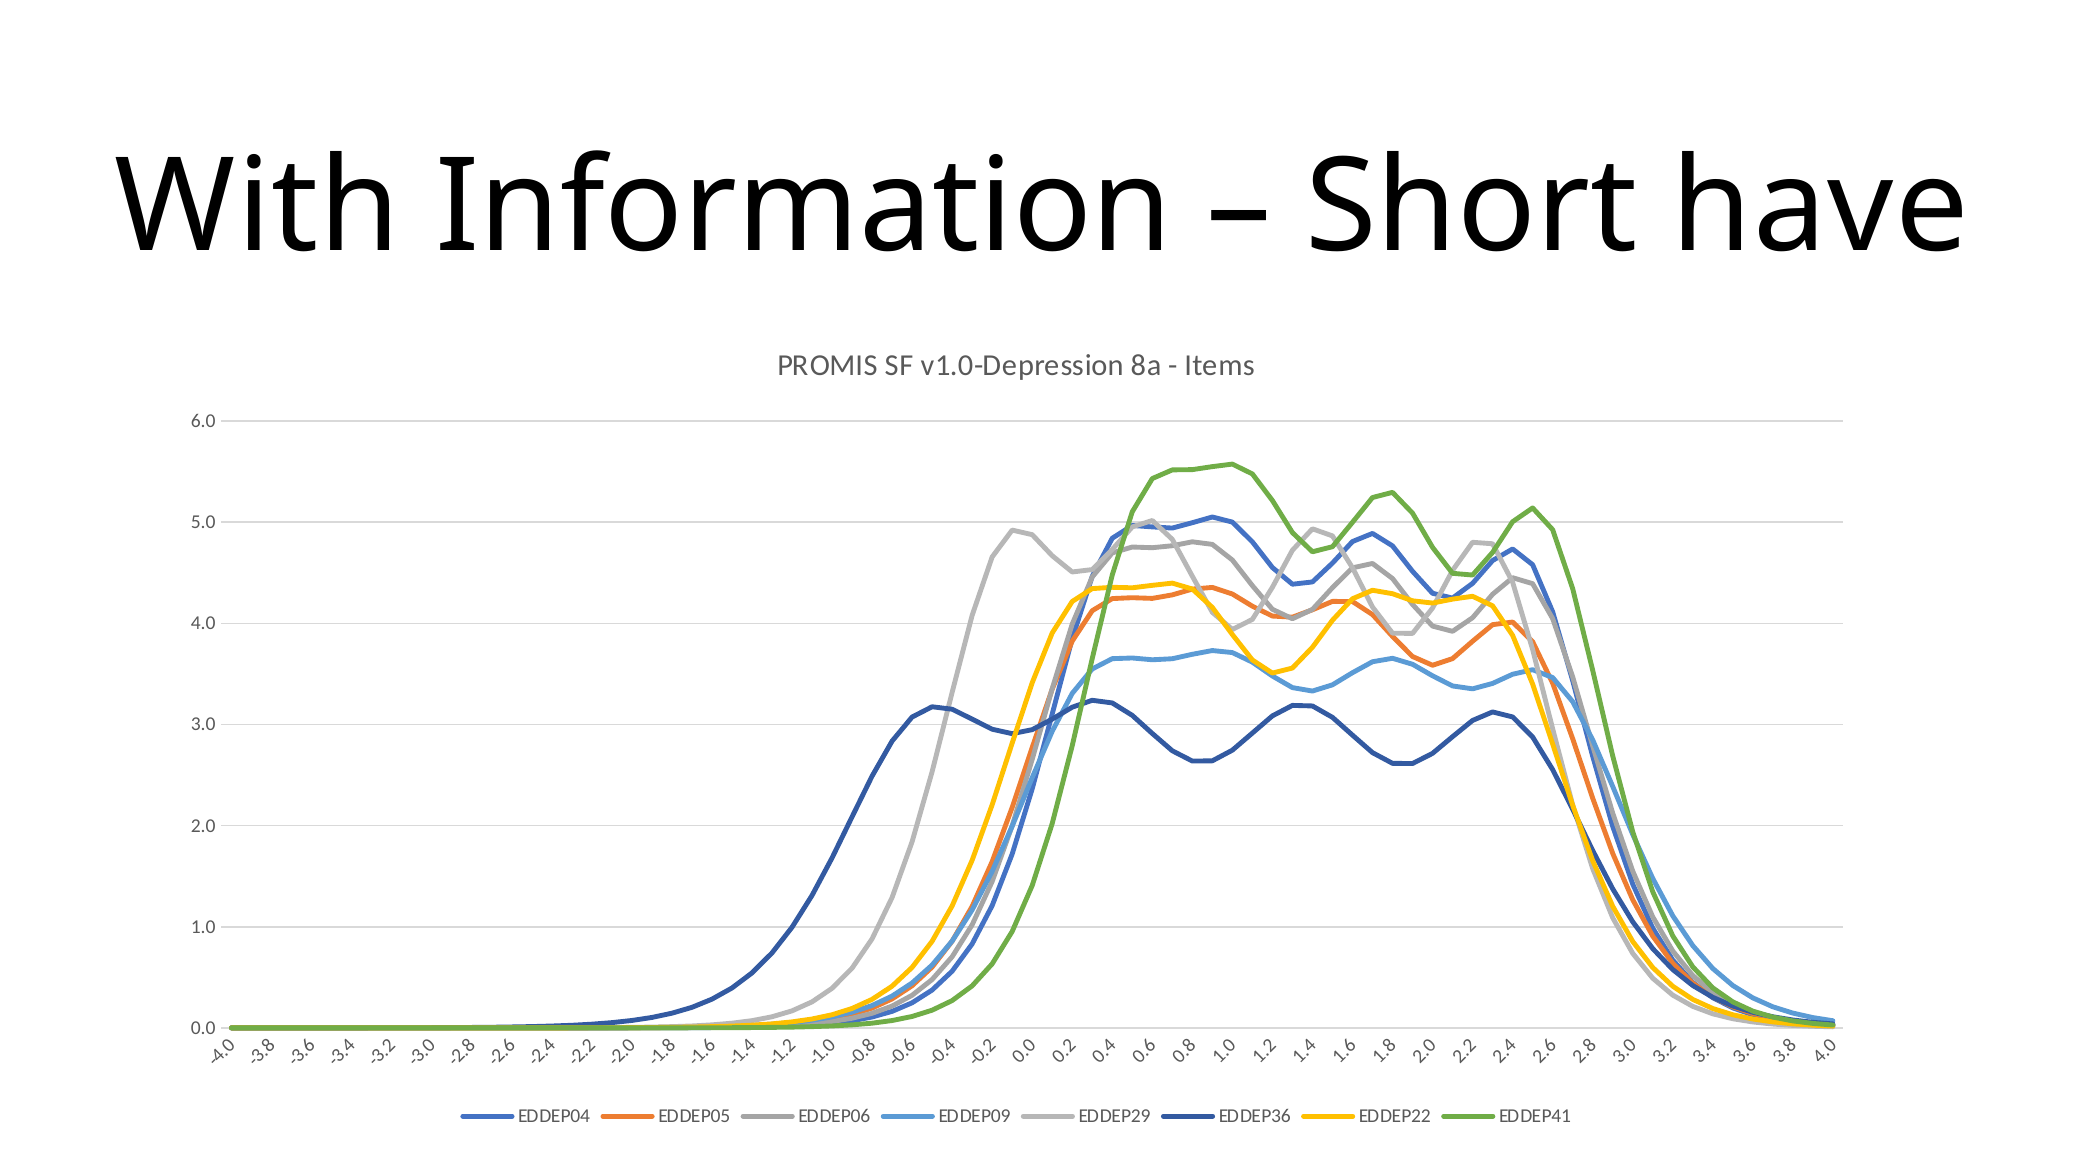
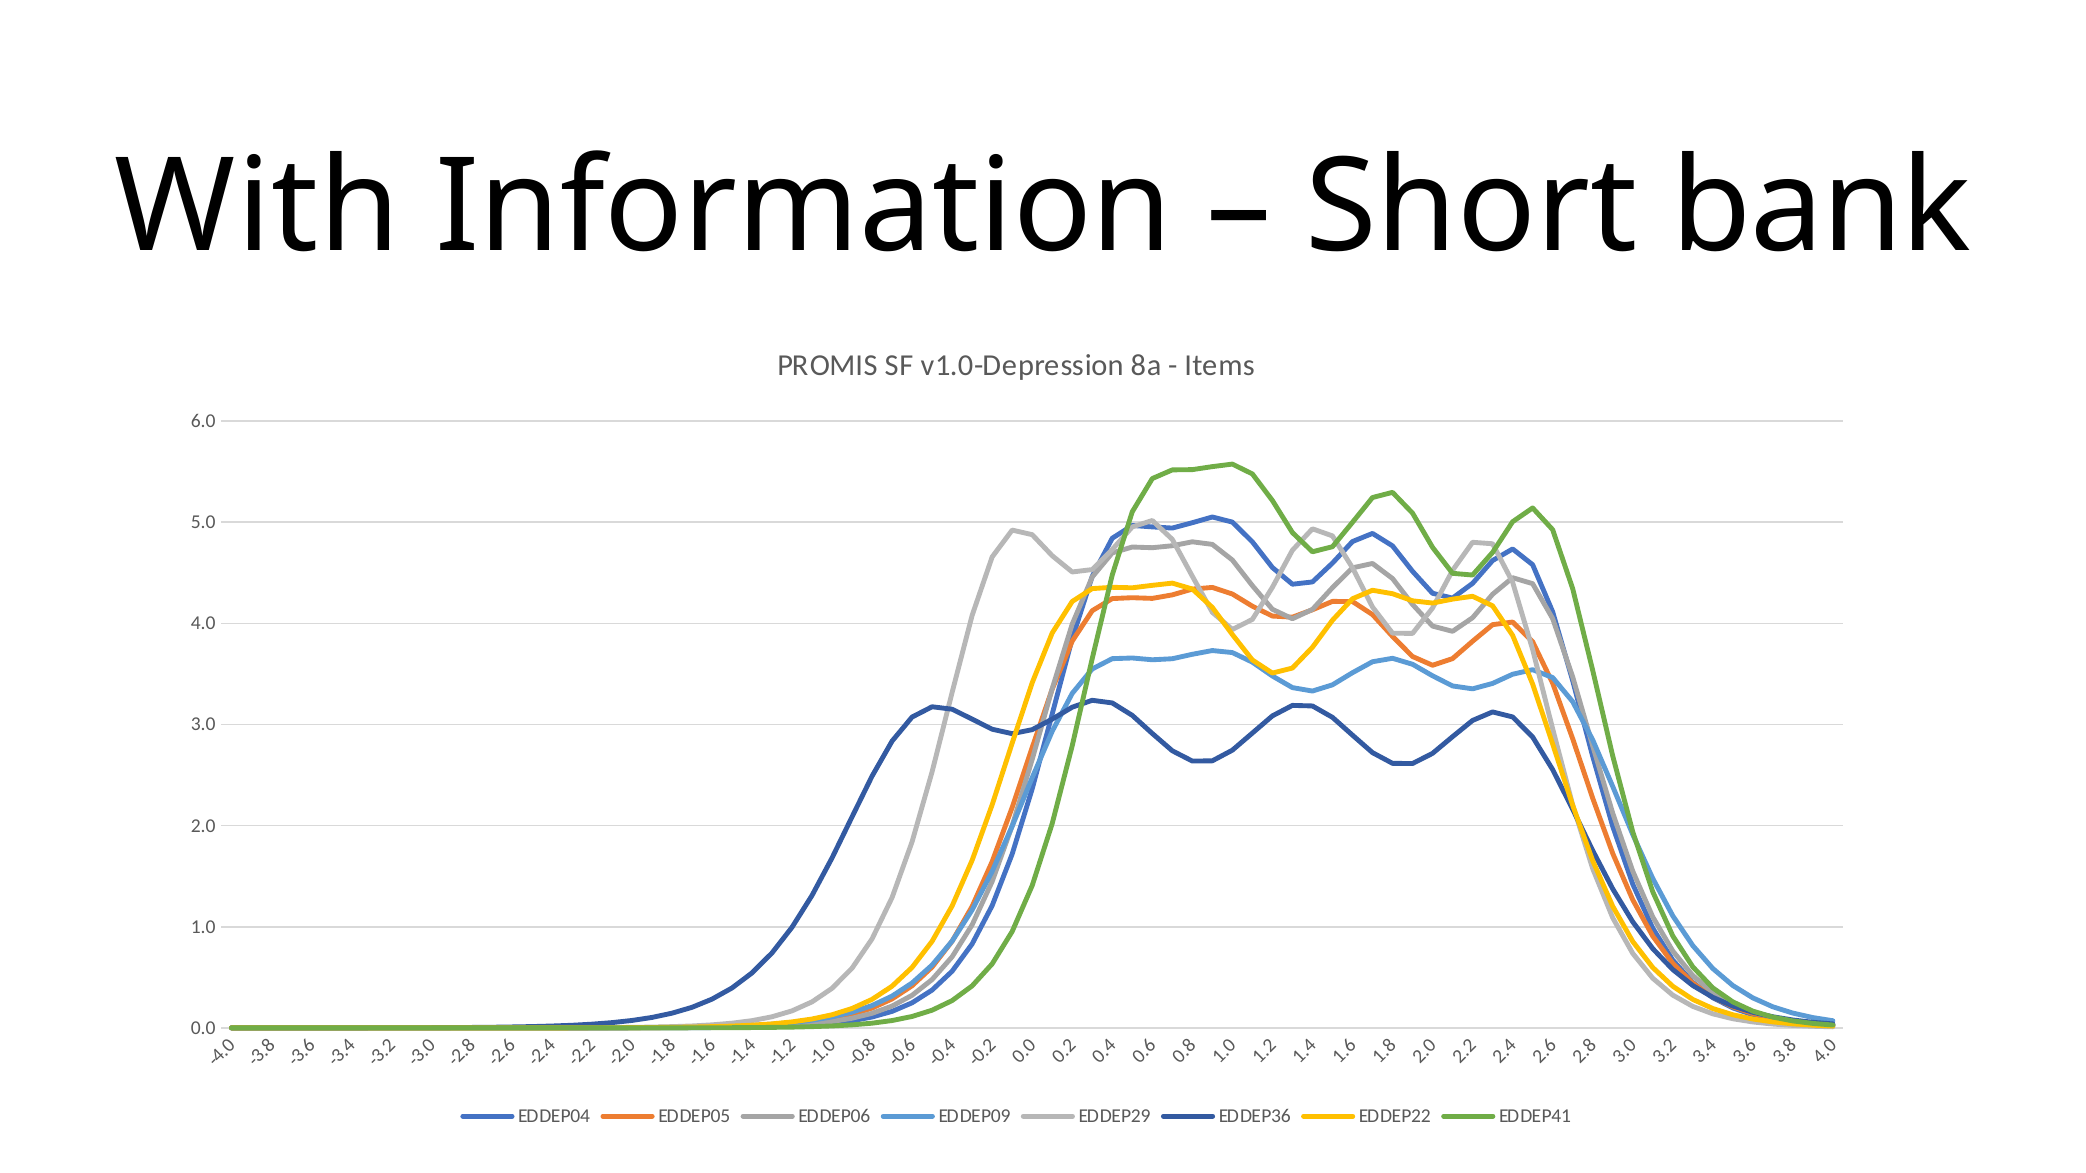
have: have -> bank
